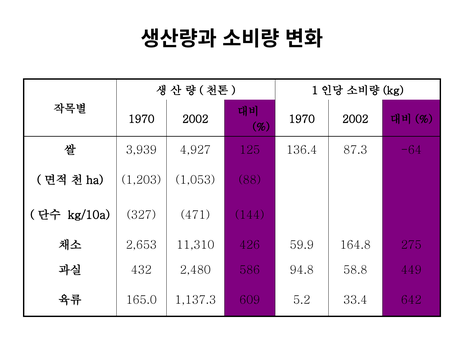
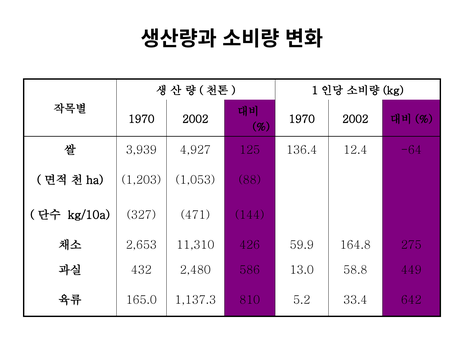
87.3: 87.3 -> 12.4
94.8: 94.8 -> 13.0
609: 609 -> 810
